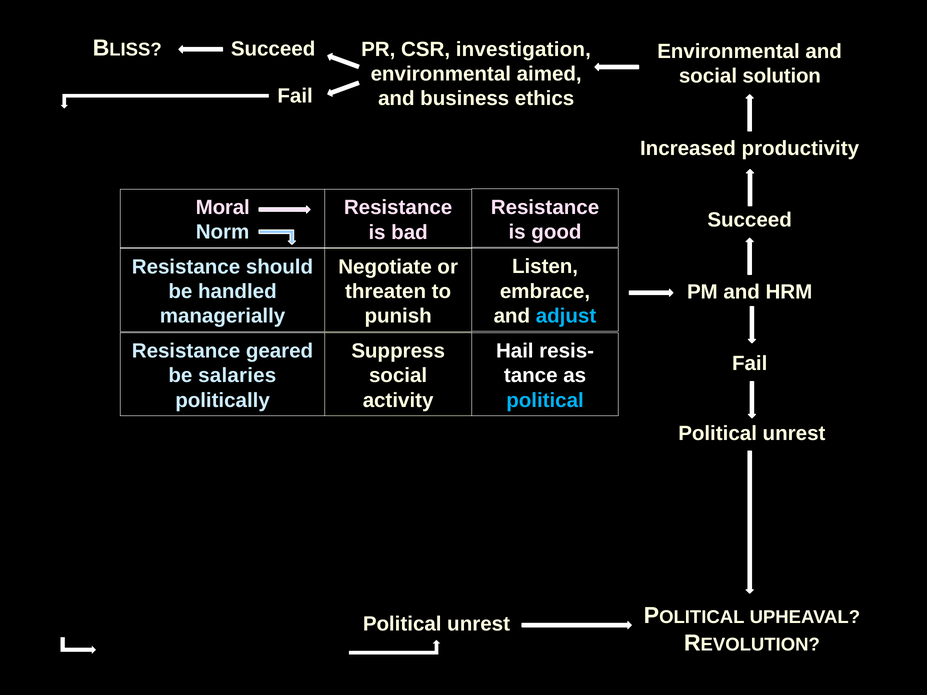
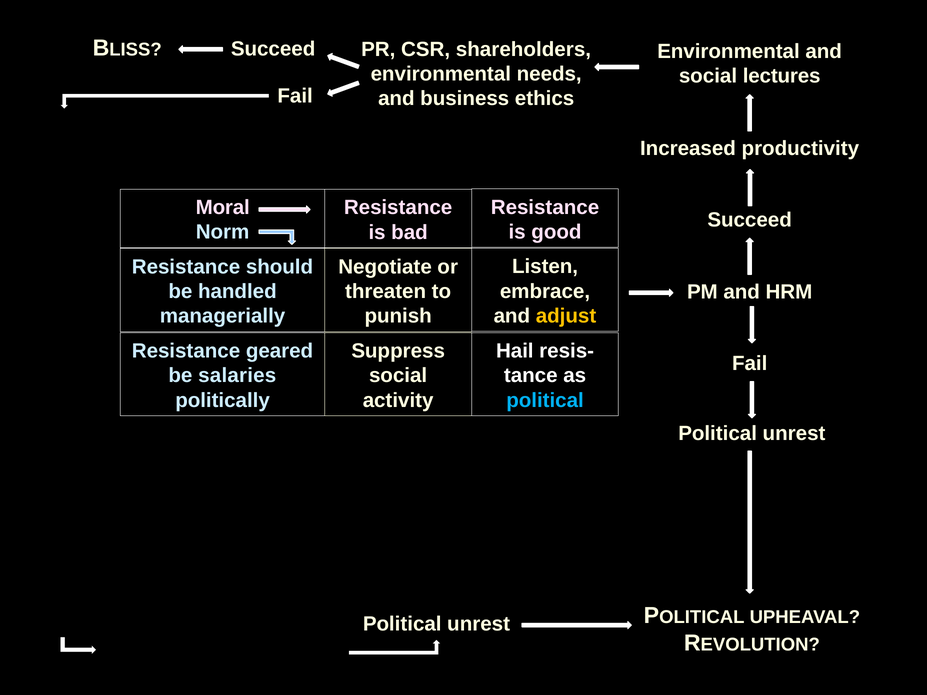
investigation: investigation -> shareholders
aimed: aimed -> needs
solution: solution -> lectures
adjust colour: light blue -> yellow
